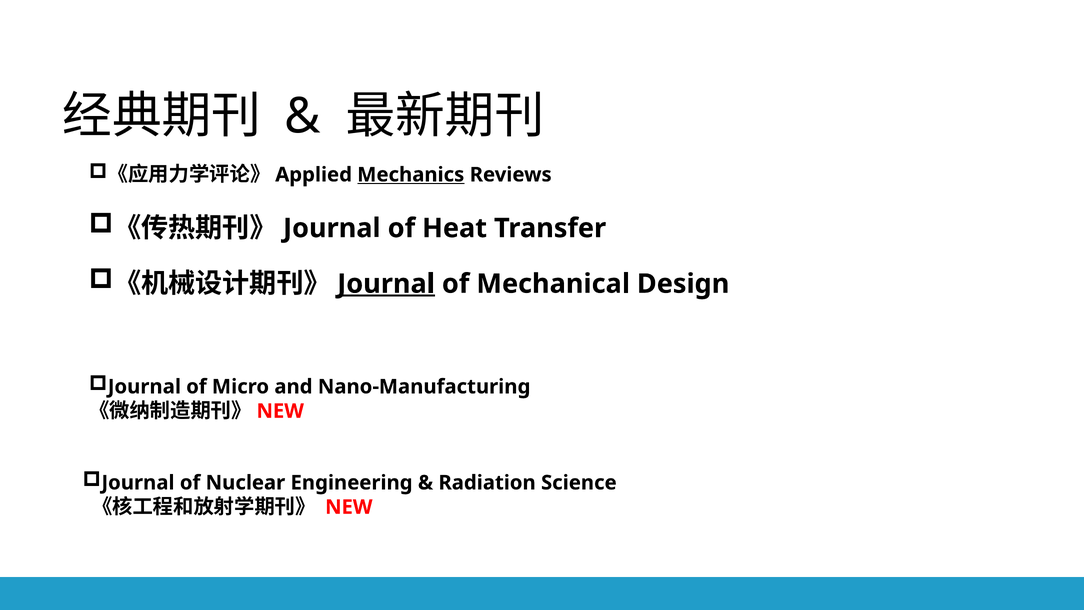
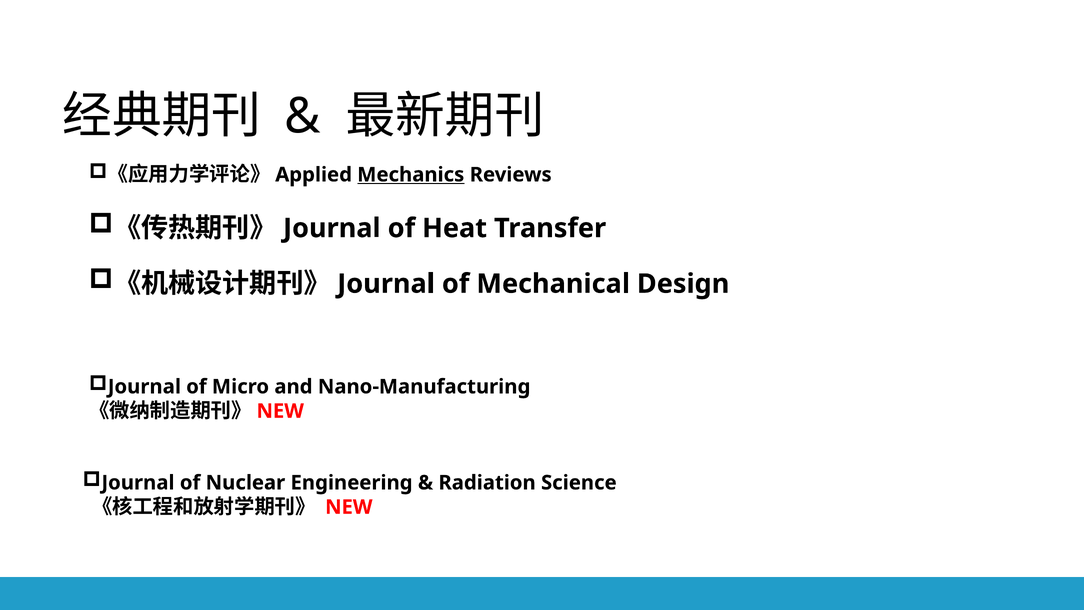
Journal at (386, 284) underline: present -> none
